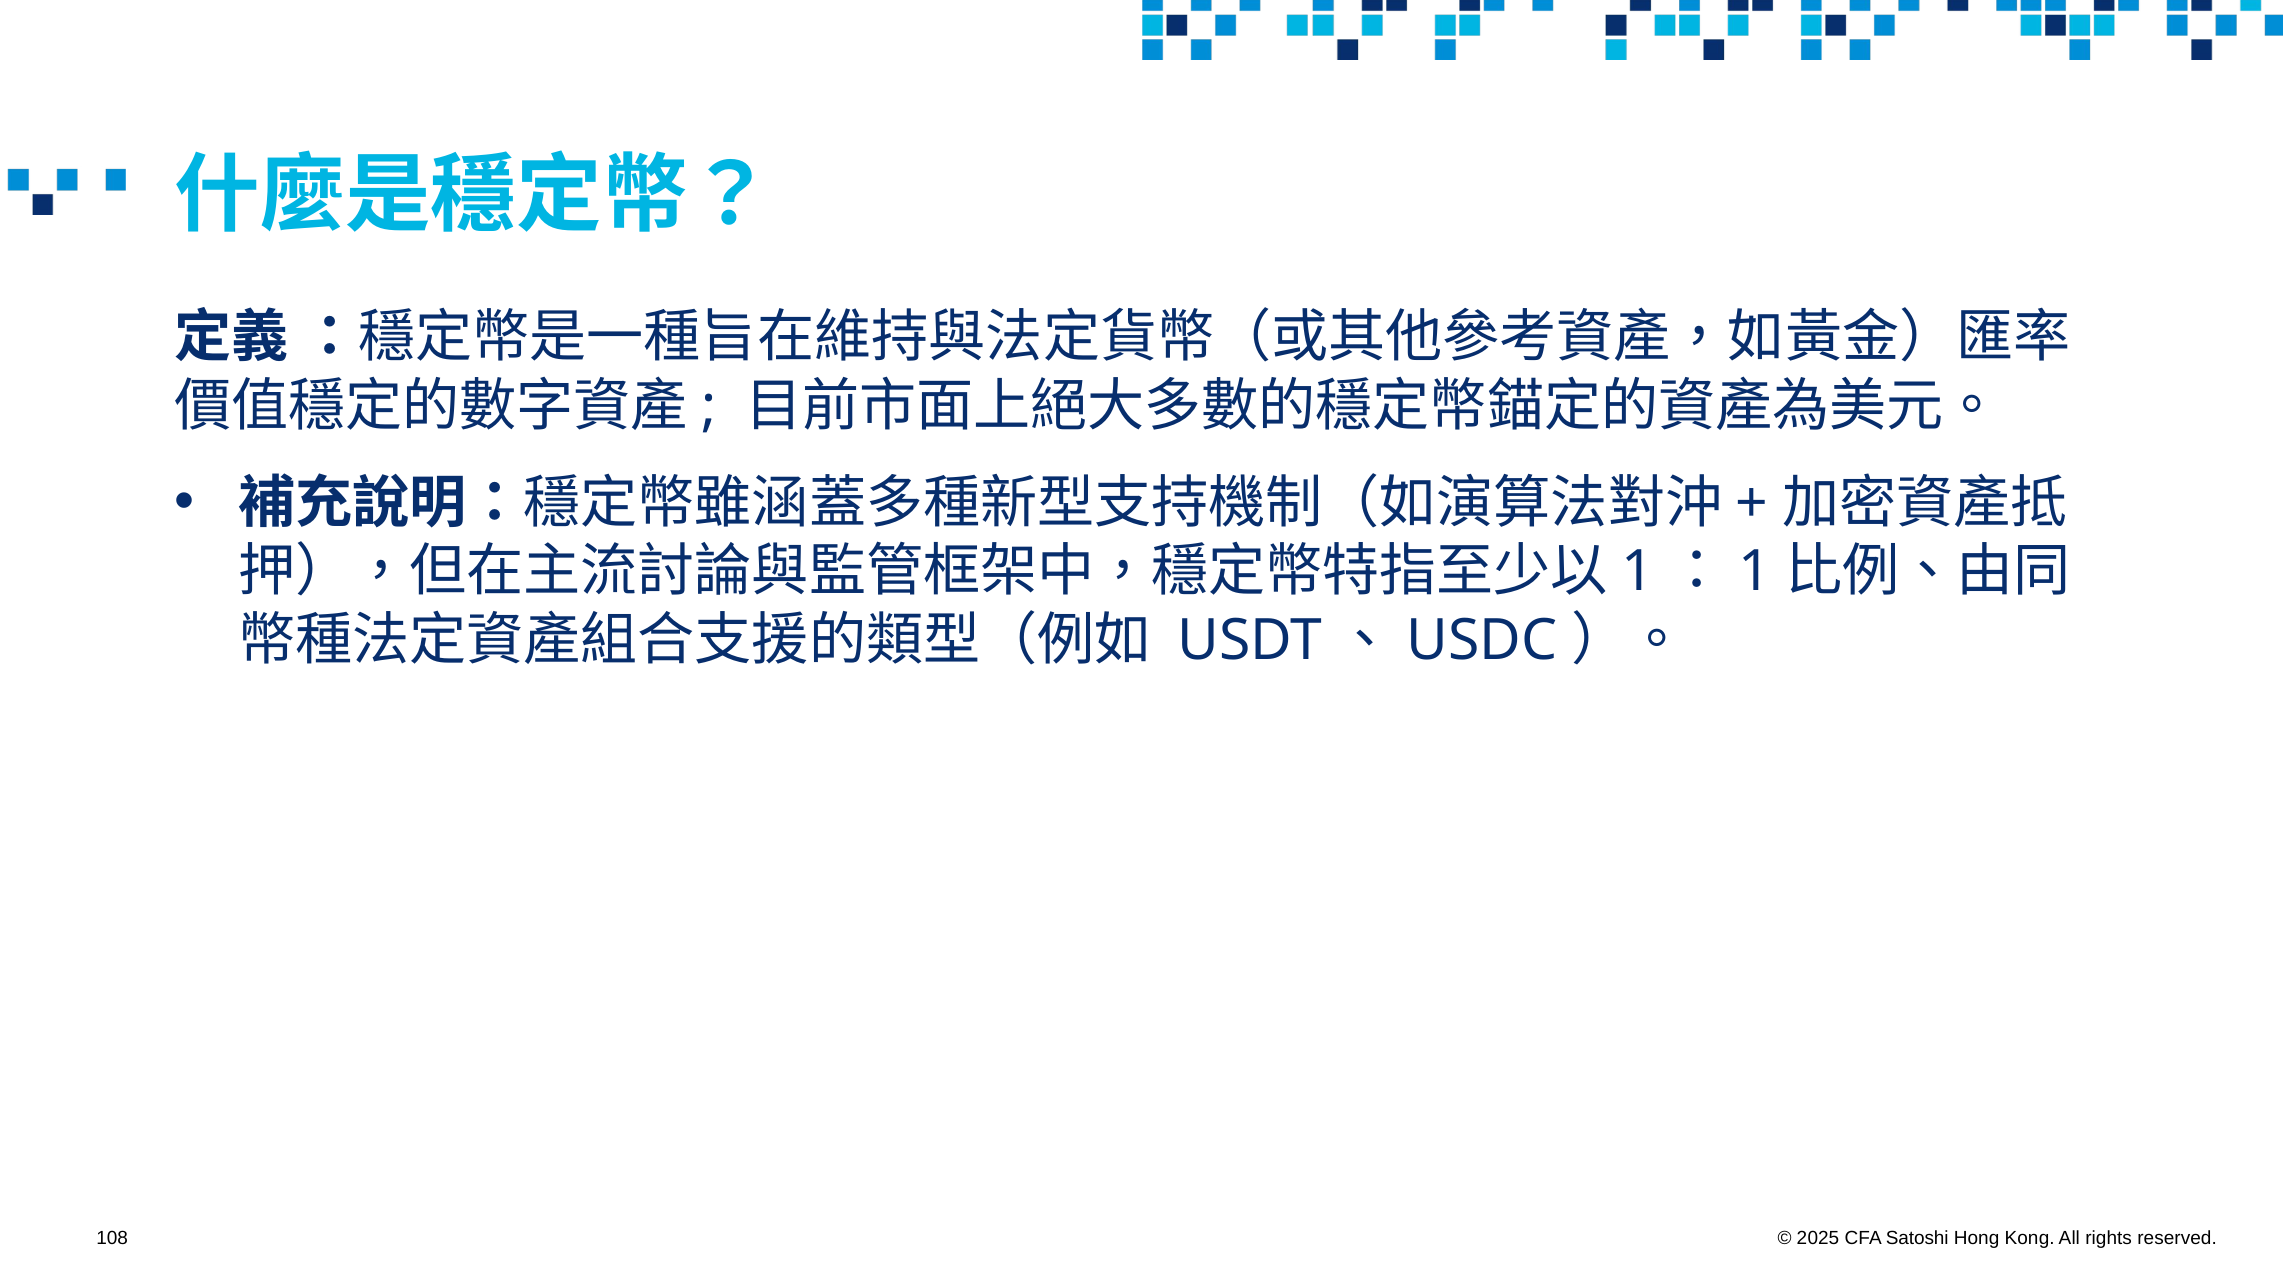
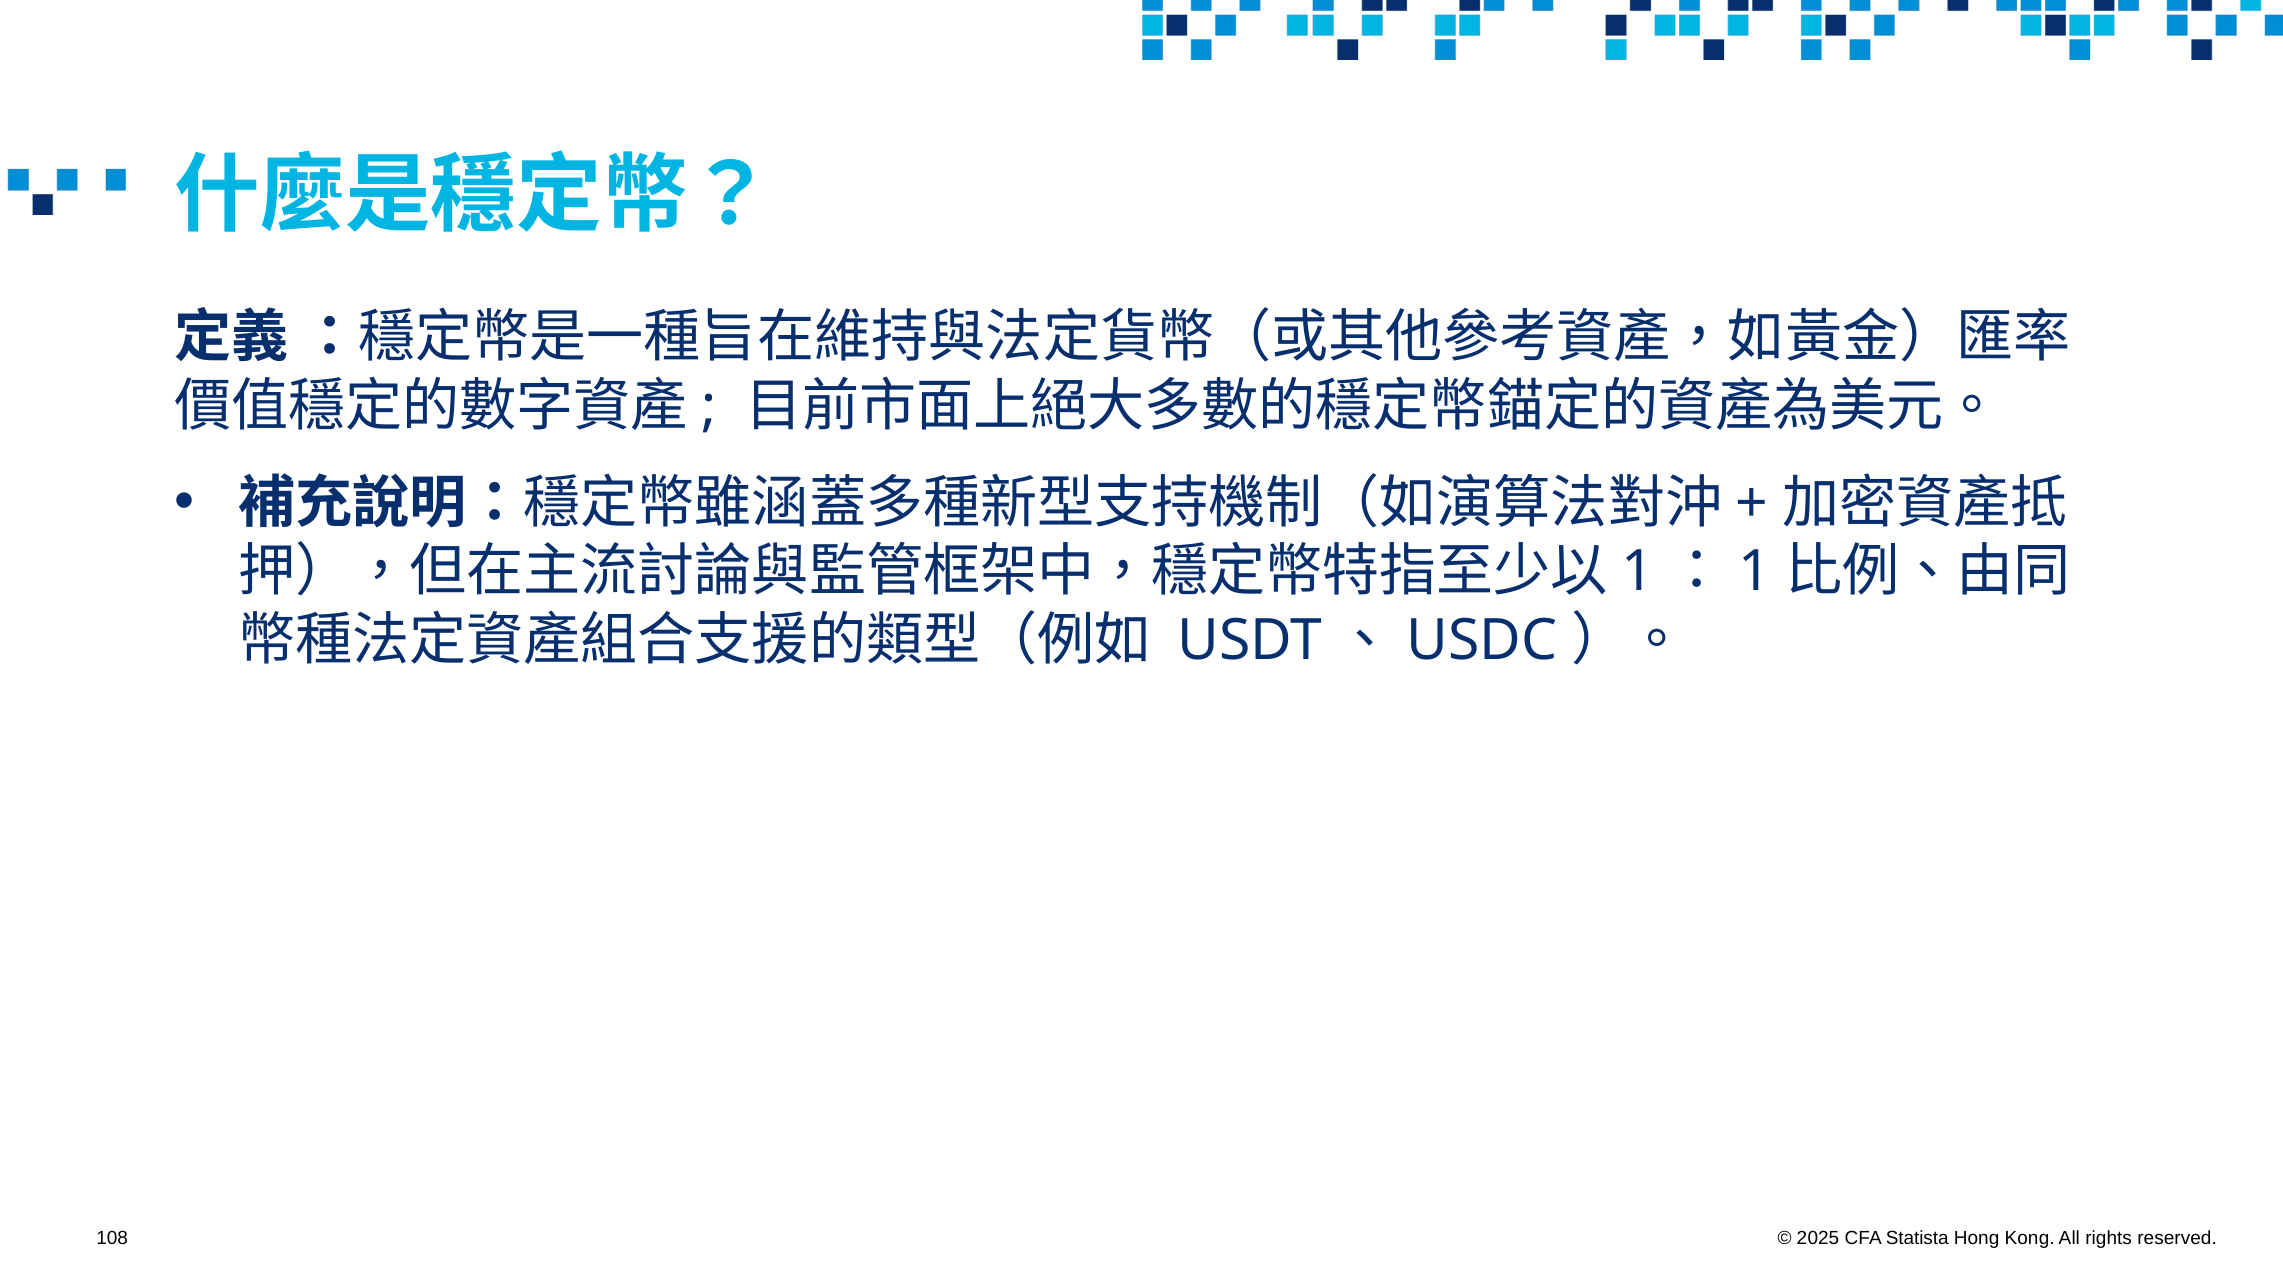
Satoshi: Satoshi -> Statista
